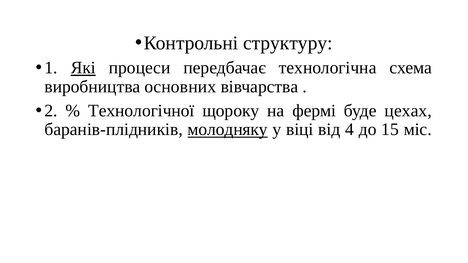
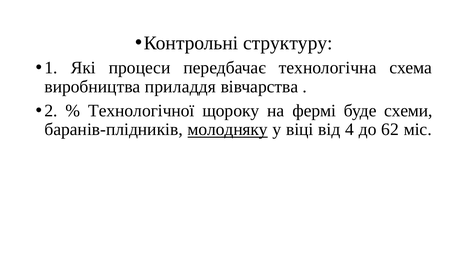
Які underline: present -> none
основних: основних -> приладдя
цехах: цехах -> схеми
15: 15 -> 62
